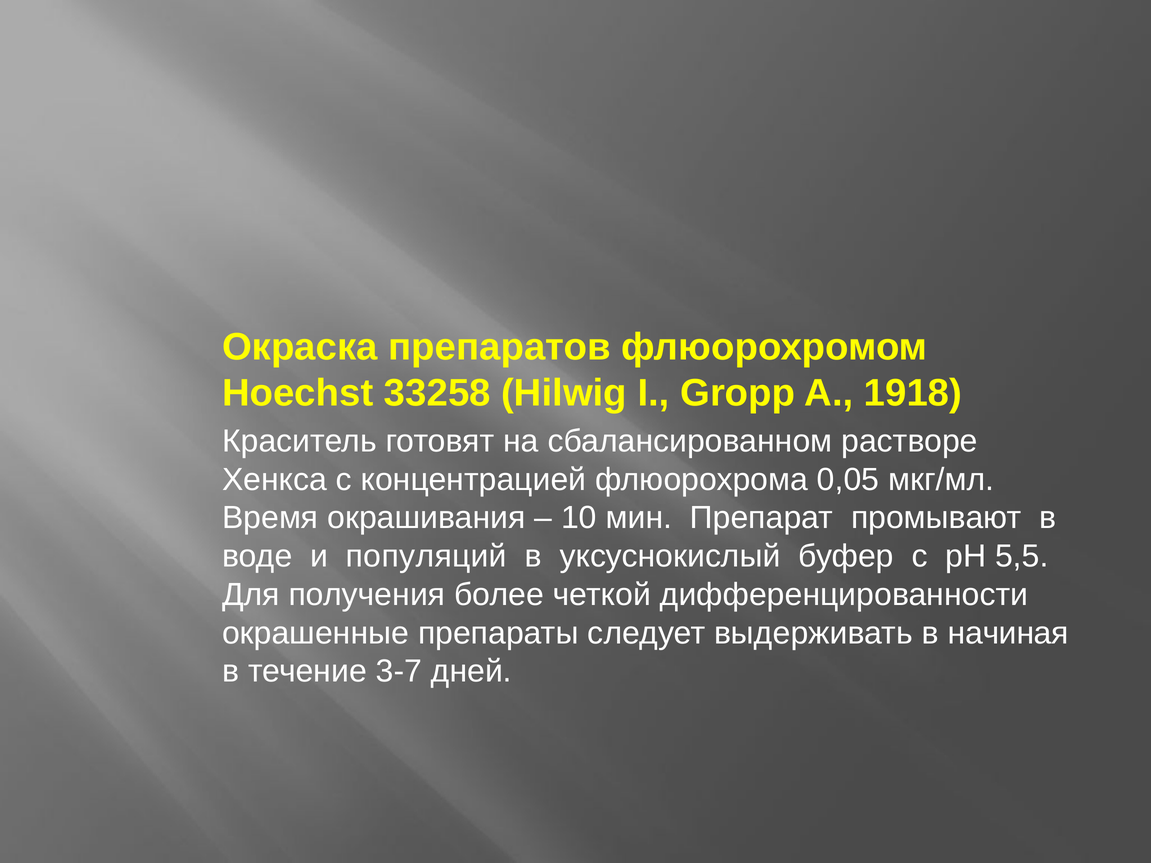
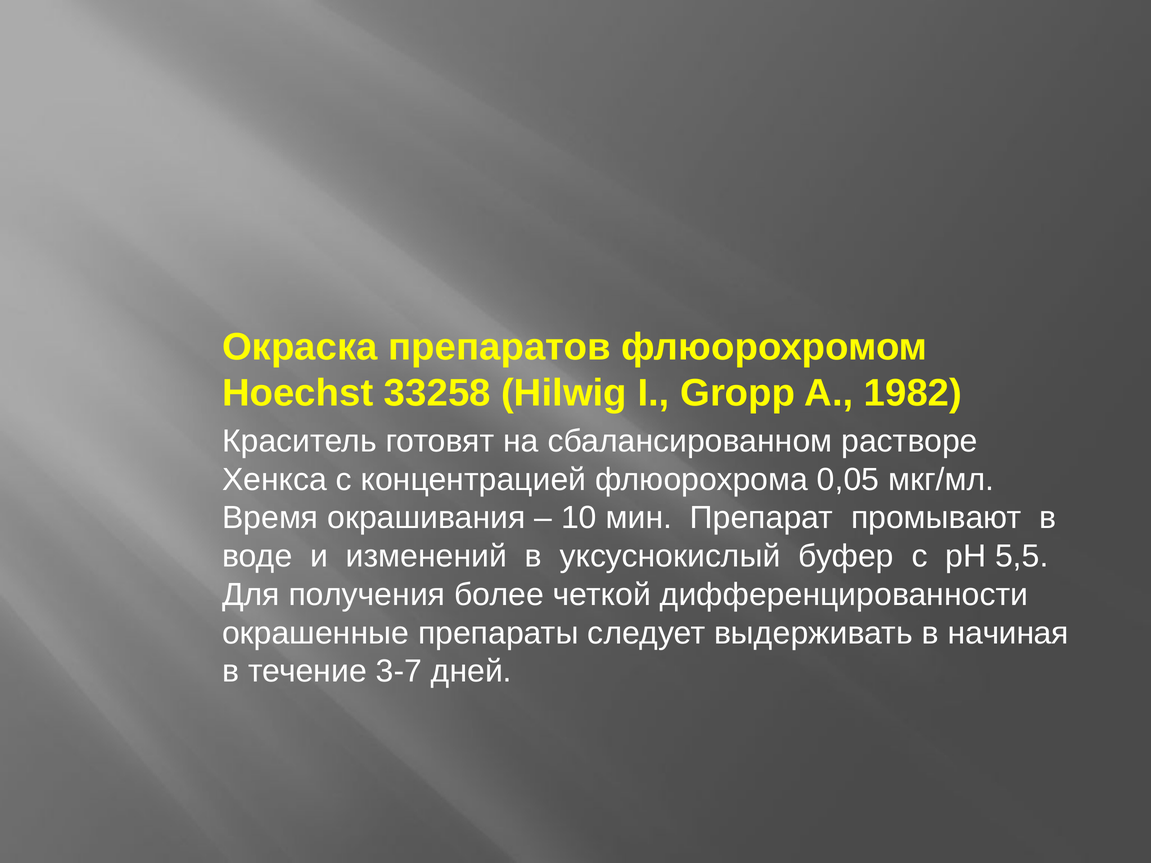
1918: 1918 -> 1982
популяций: популяций -> изменений
